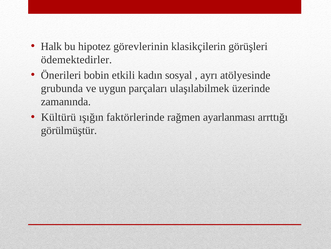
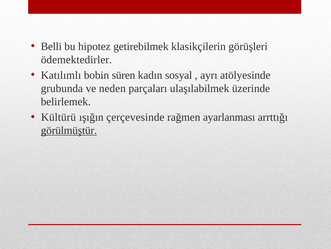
Halk: Halk -> Belli
görevlerinin: görevlerinin -> getirebilmek
Önerileri: Önerileri -> Katılımlı
etkili: etkili -> süren
uygun: uygun -> neden
zamanında: zamanında -> belirlemek
faktörlerinde: faktörlerinde -> çerçevesinde
görülmüştür underline: none -> present
